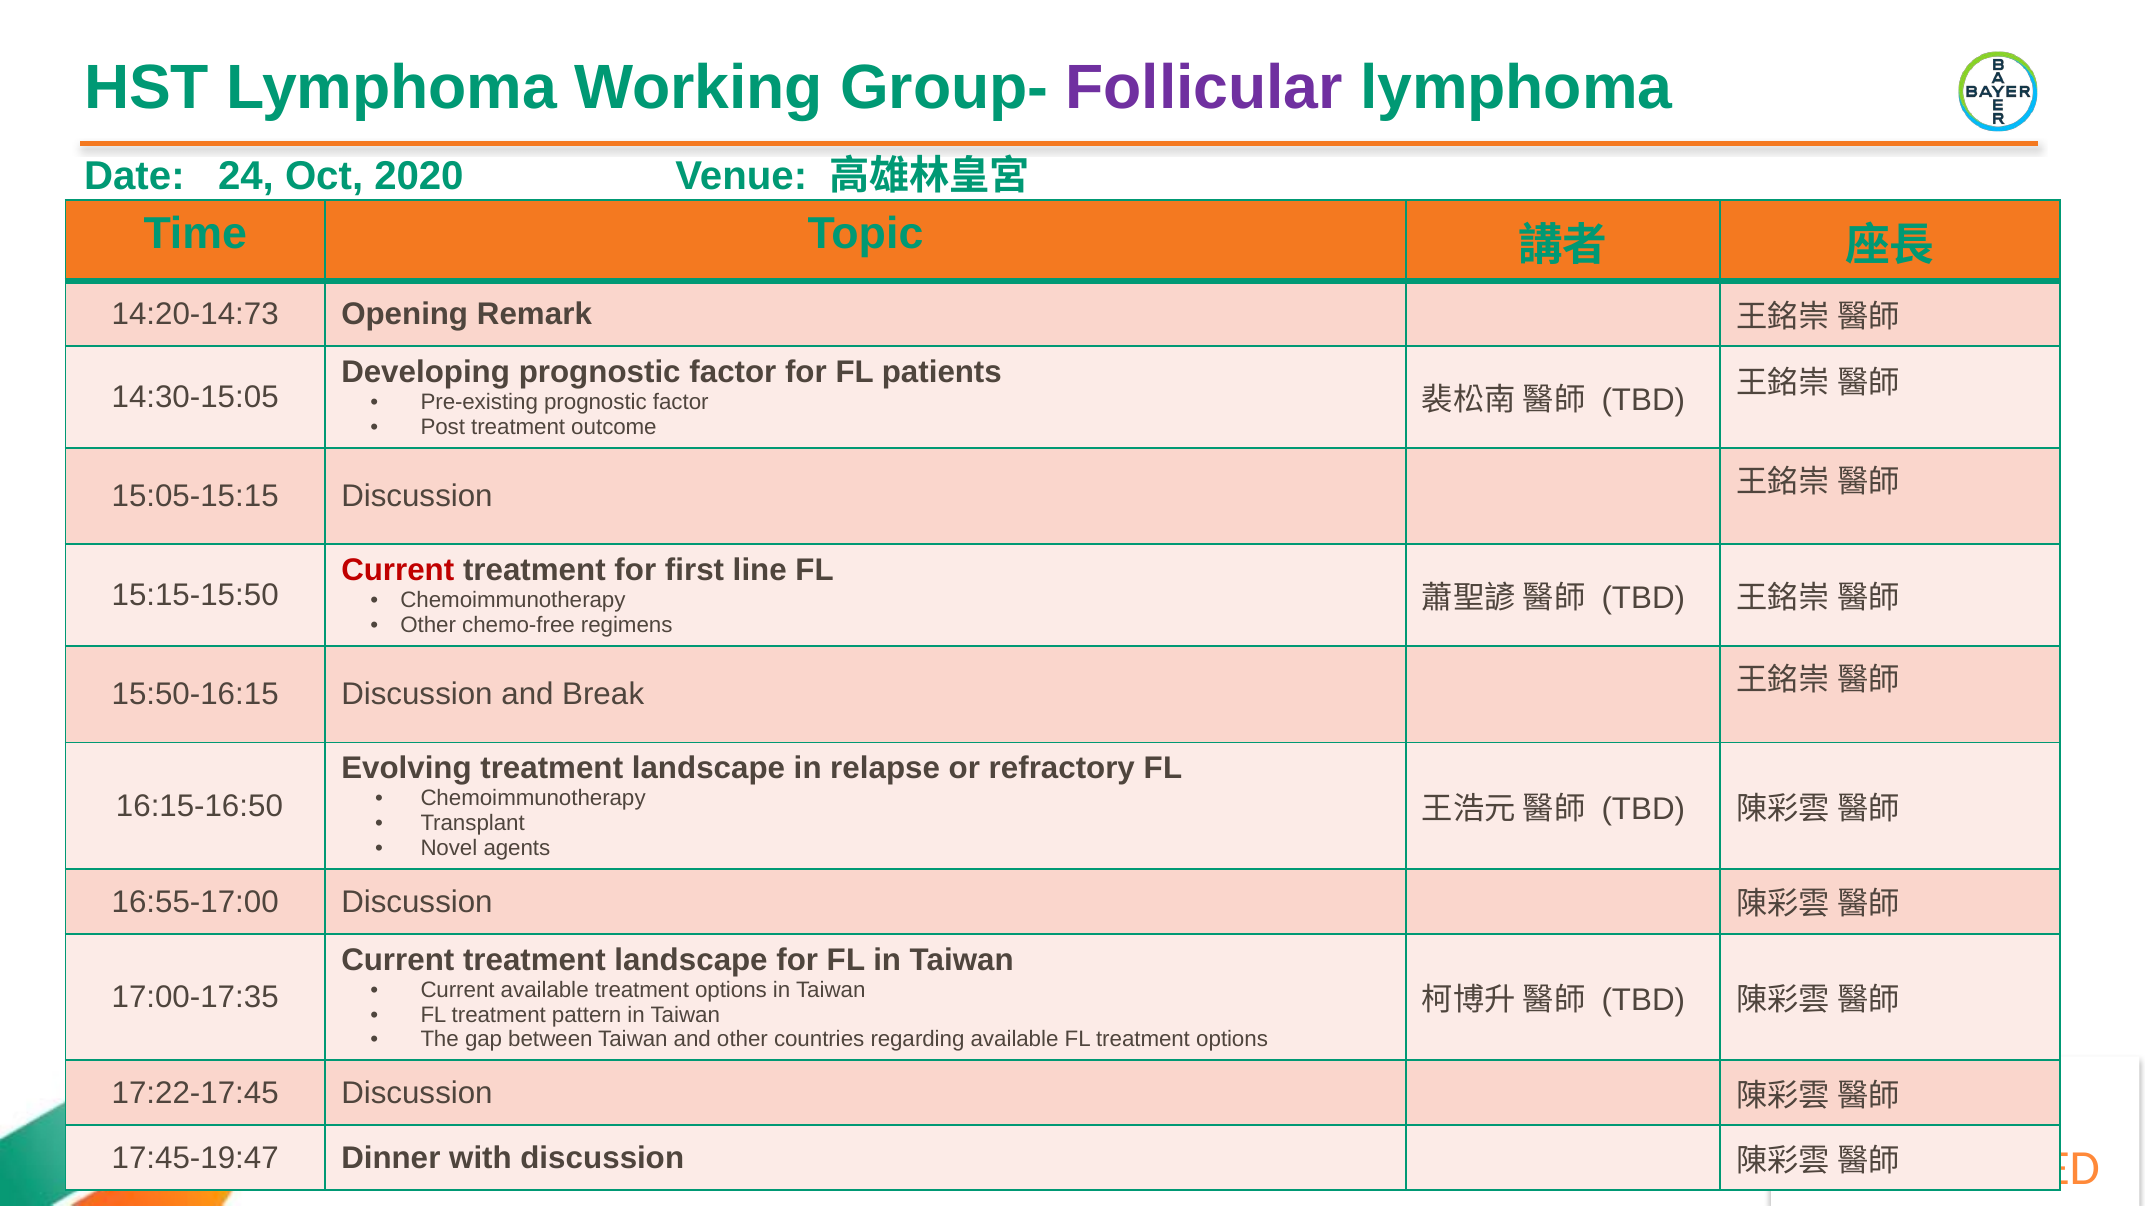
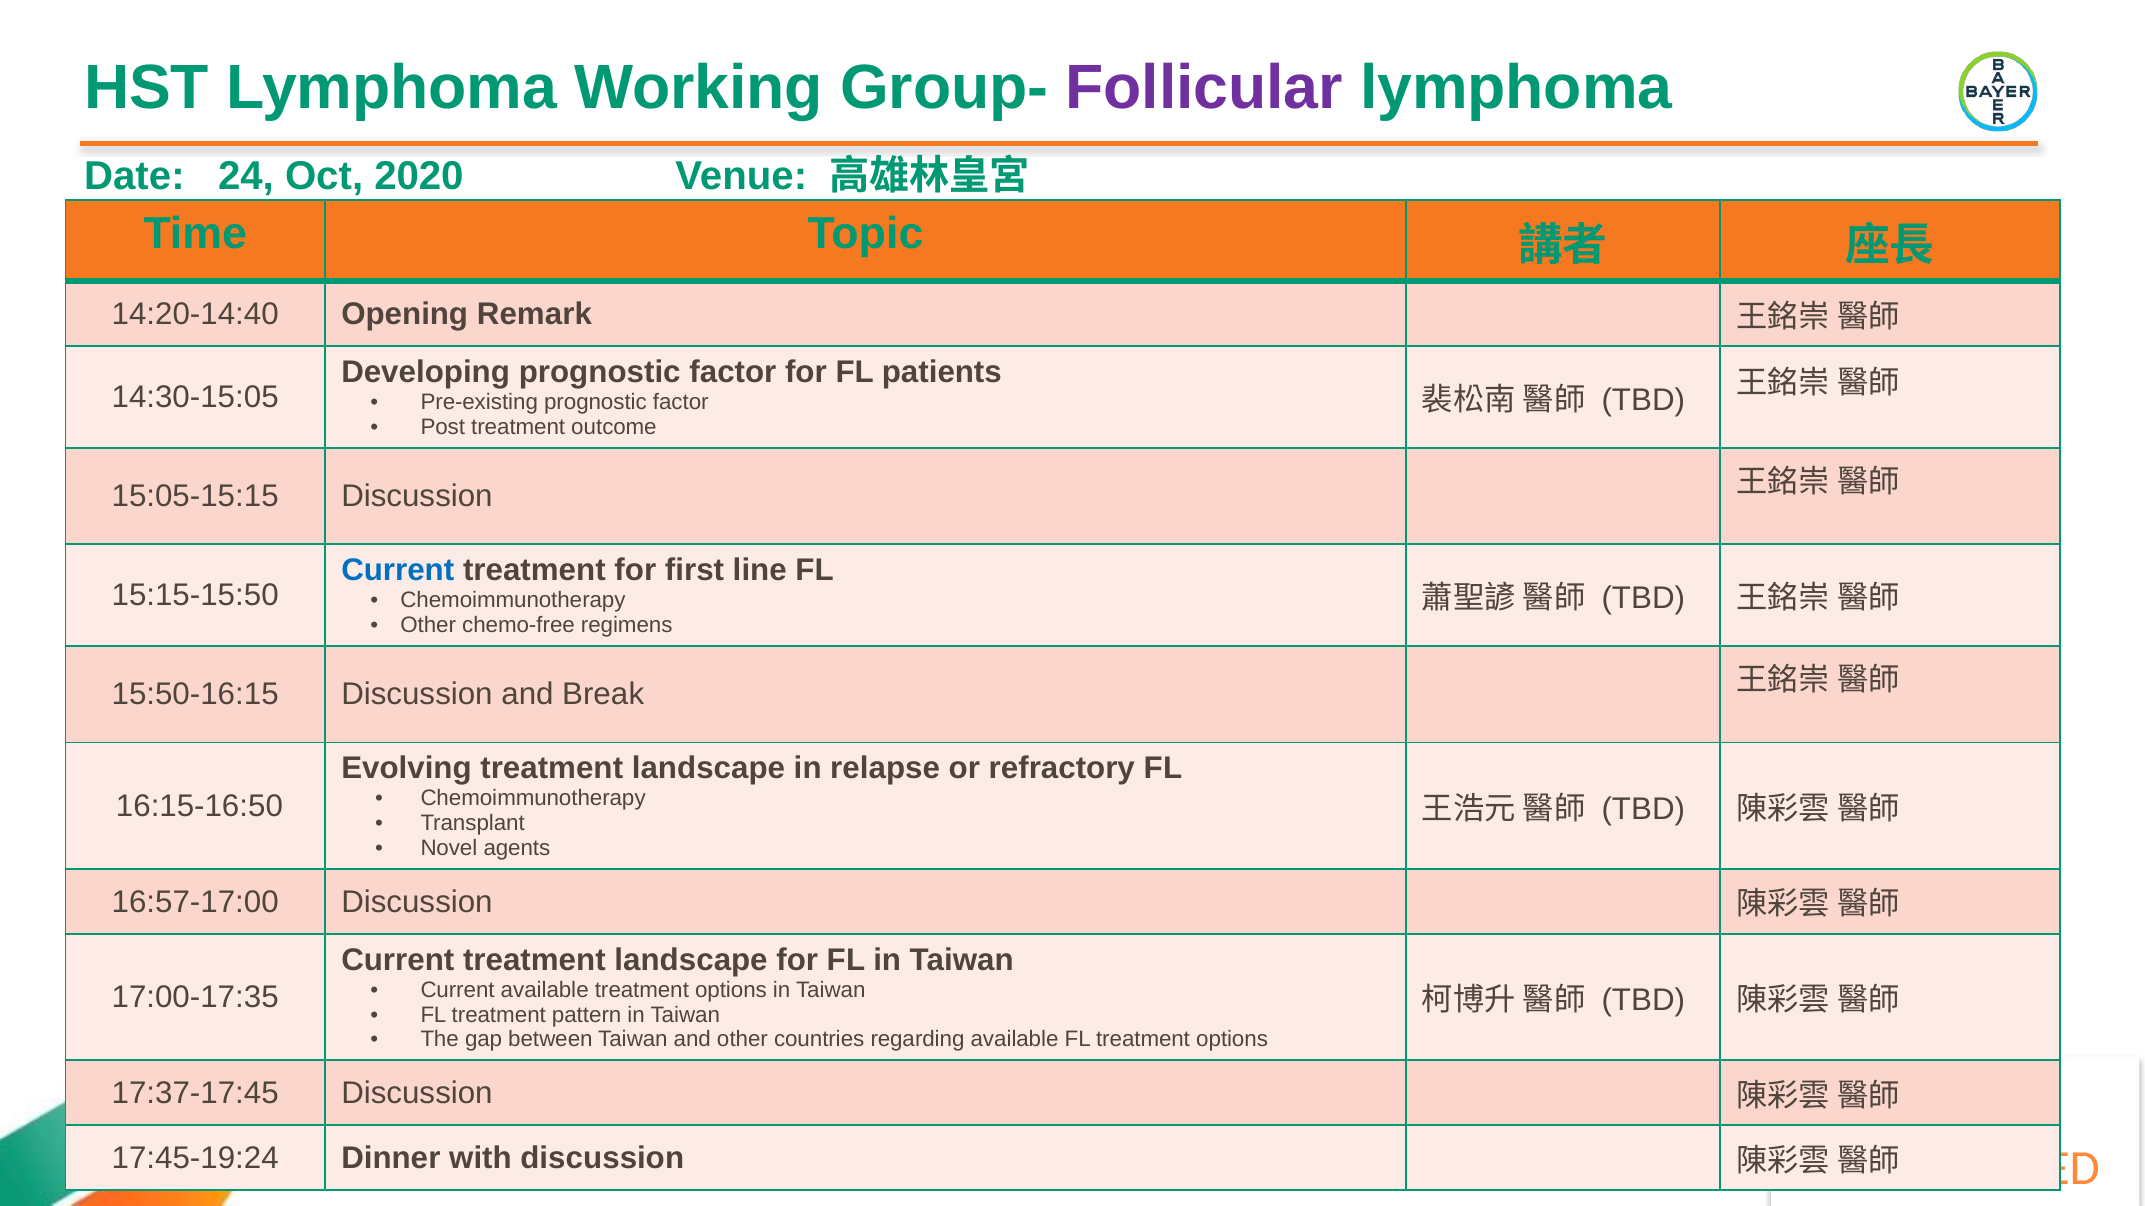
14:20-14:73: 14:20-14:73 -> 14:20-14:40
Current at (398, 571) colour: red -> blue
16:55-17:00: 16:55-17:00 -> 16:57-17:00
17:22-17:45: 17:22-17:45 -> 17:37-17:45
17:45-19:47: 17:45-19:47 -> 17:45-19:24
